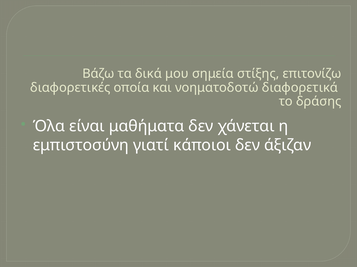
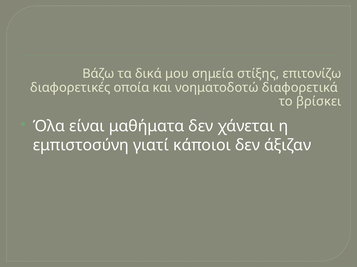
δράσης: δράσης -> βρίσκει
